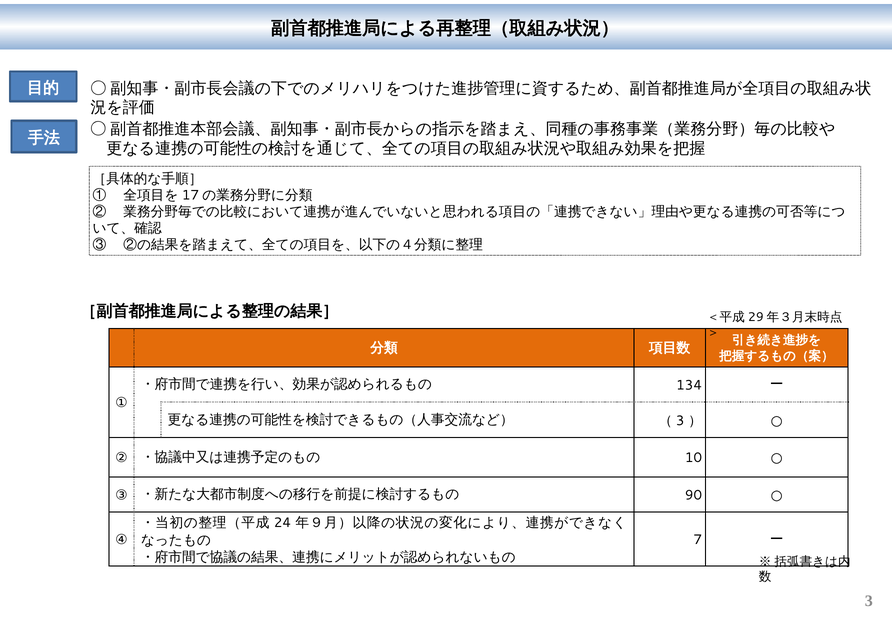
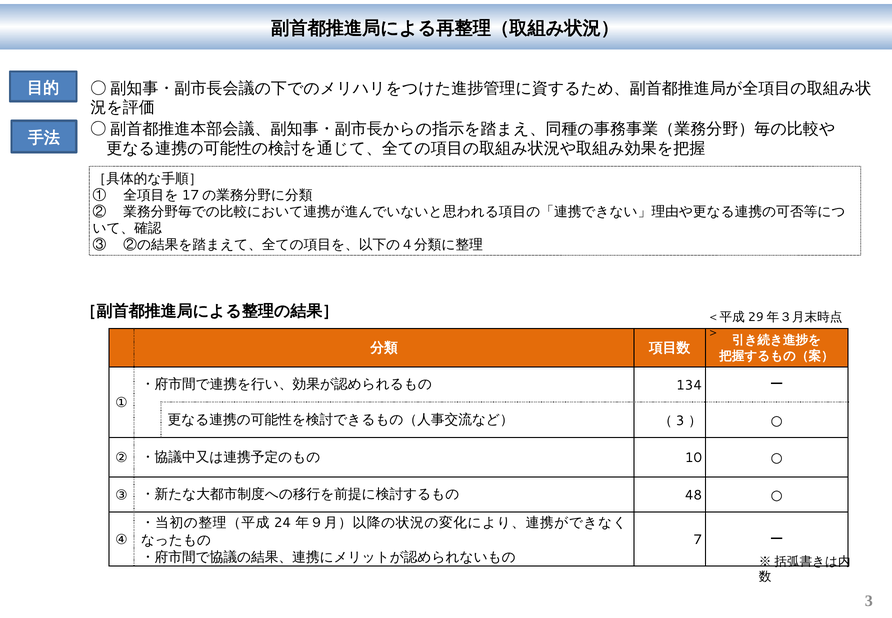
90: 90 -> 48
